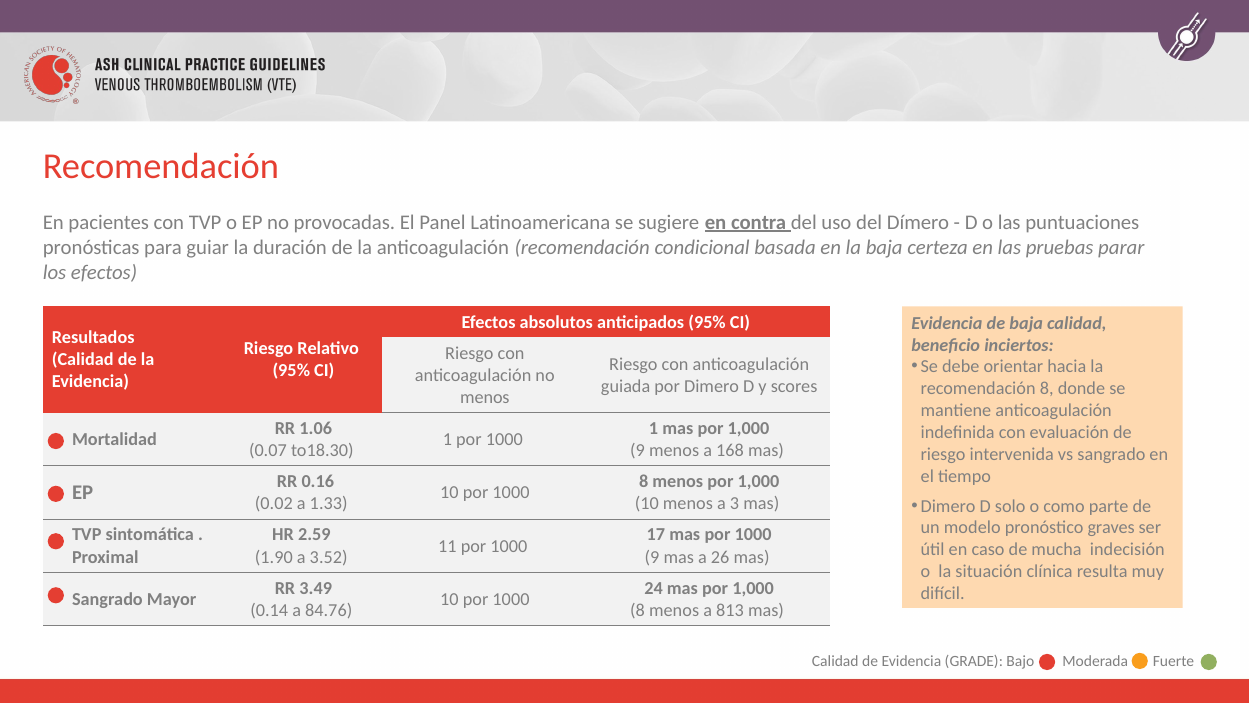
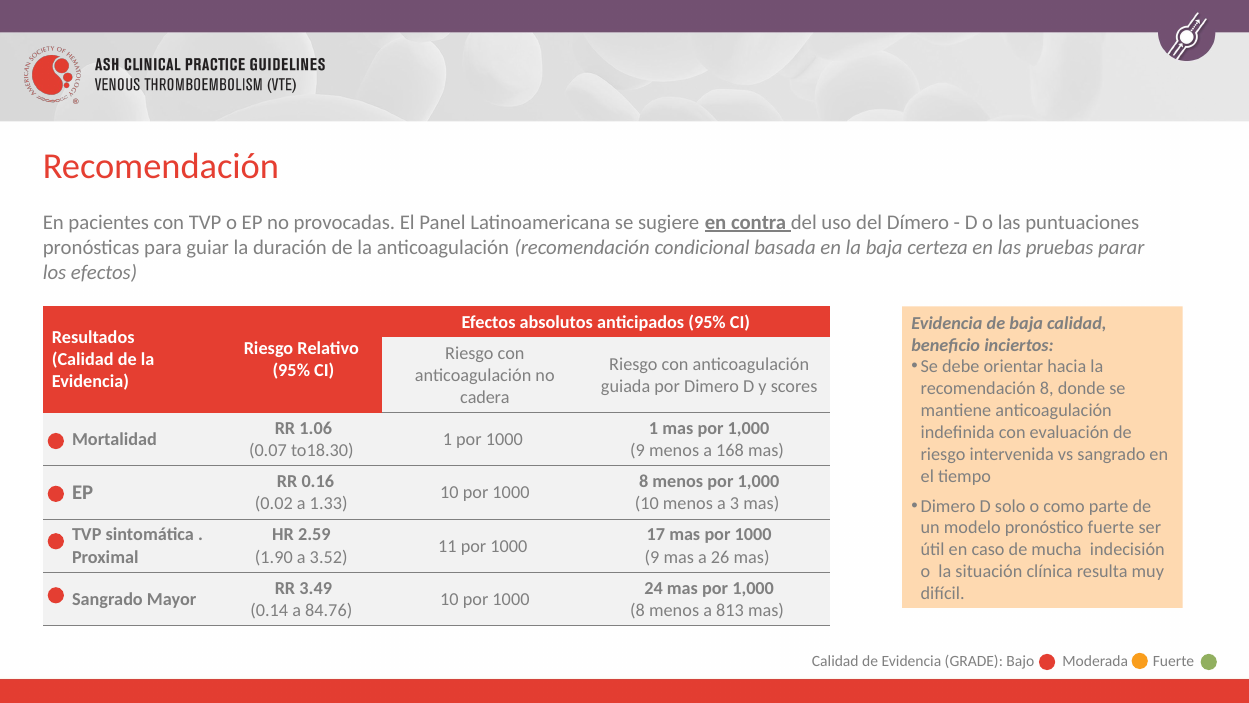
menos at (485, 397): menos -> cadera
pronóstico graves: graves -> fuerte
